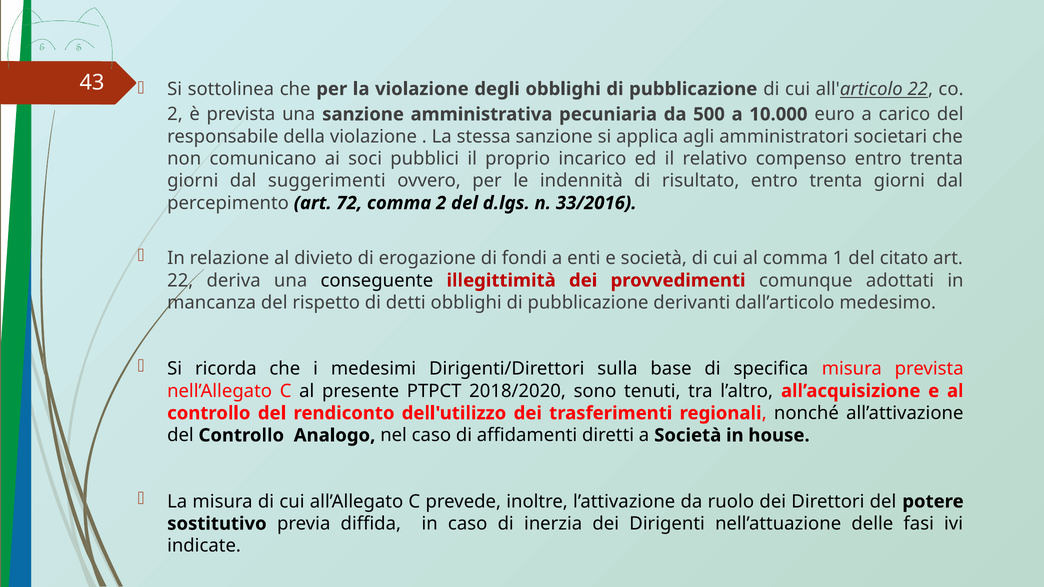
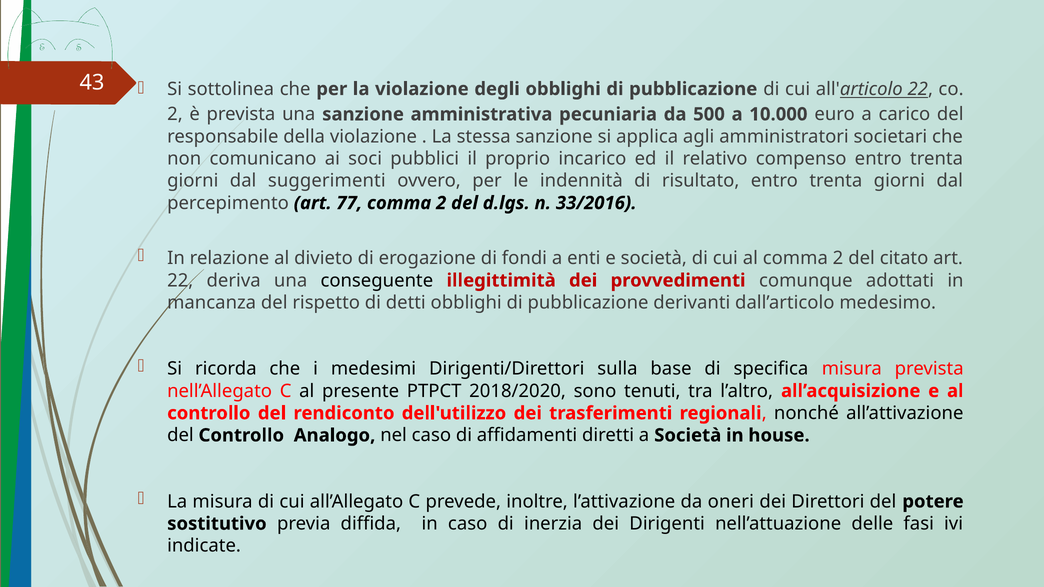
72: 72 -> 77
al comma 1: 1 -> 2
ruolo: ruolo -> oneri
